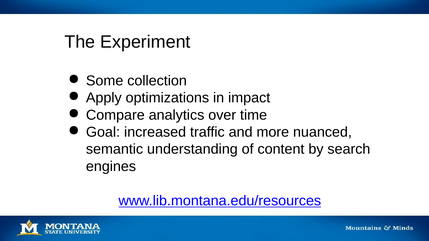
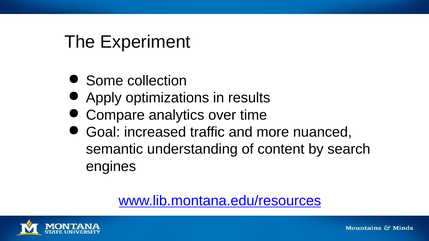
impact: impact -> results
